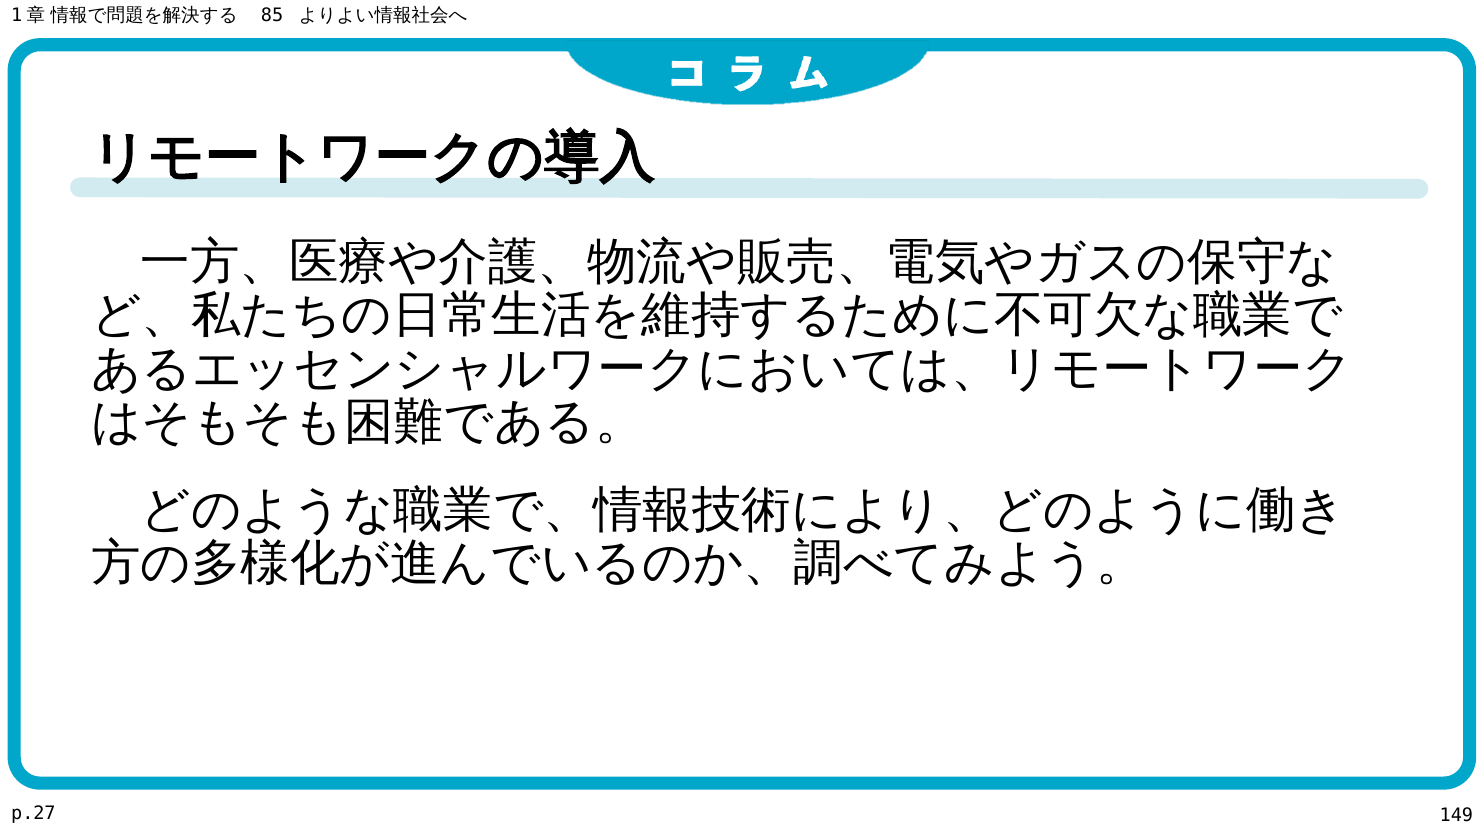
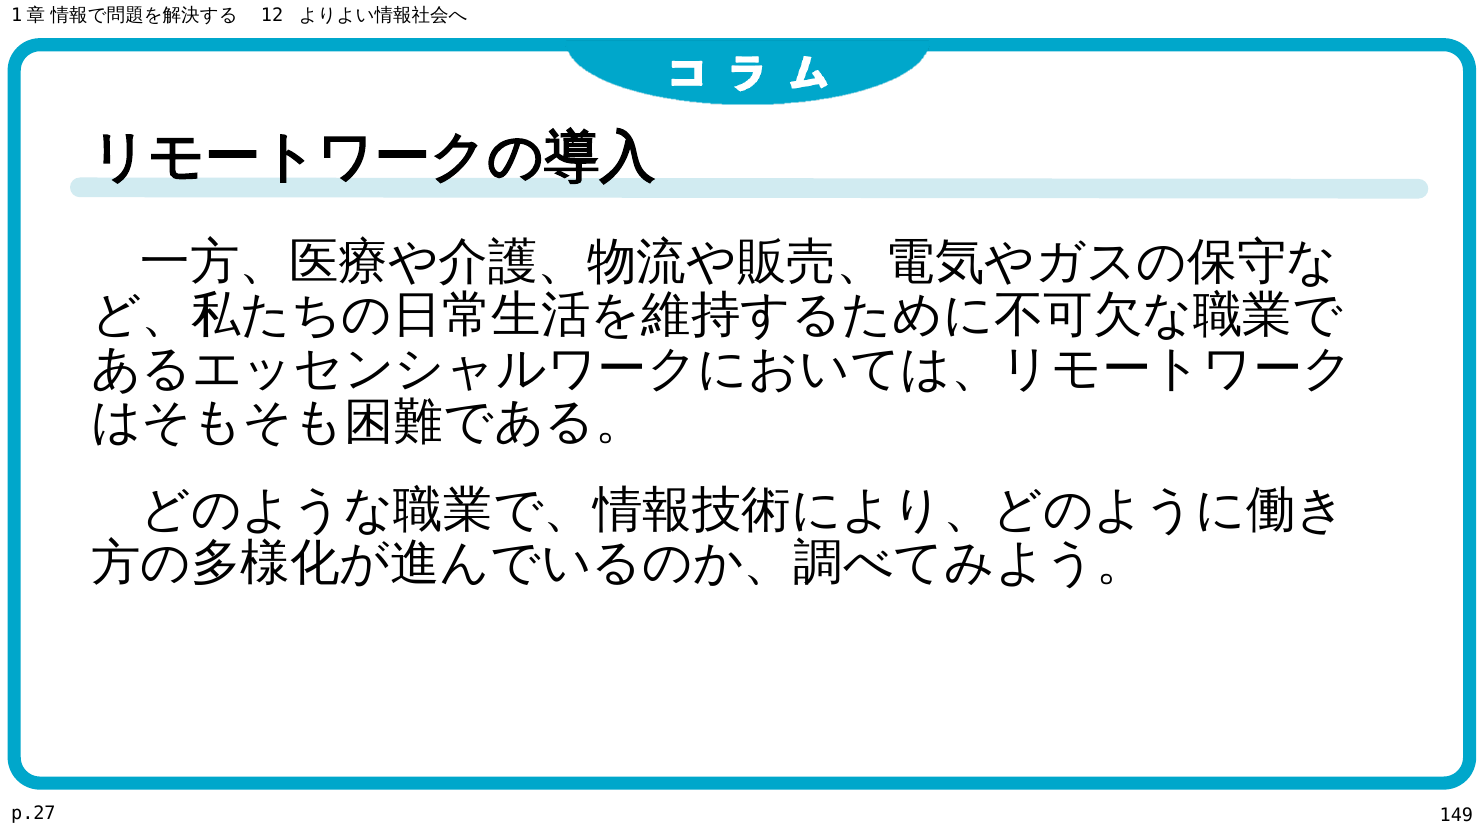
85: 85 -> 12
